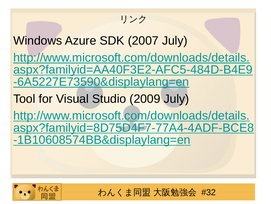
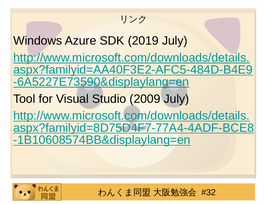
2007: 2007 -> 2019
